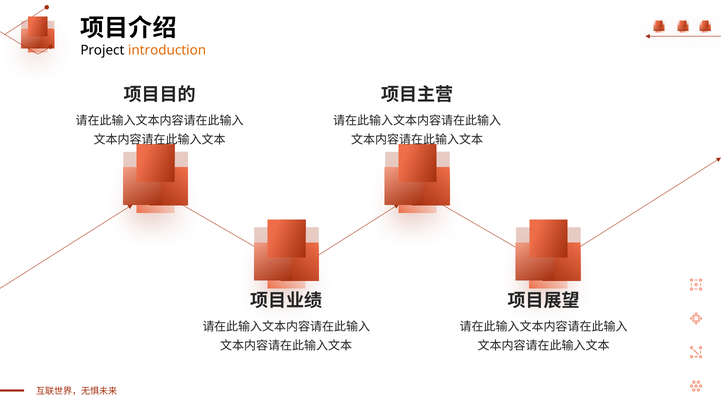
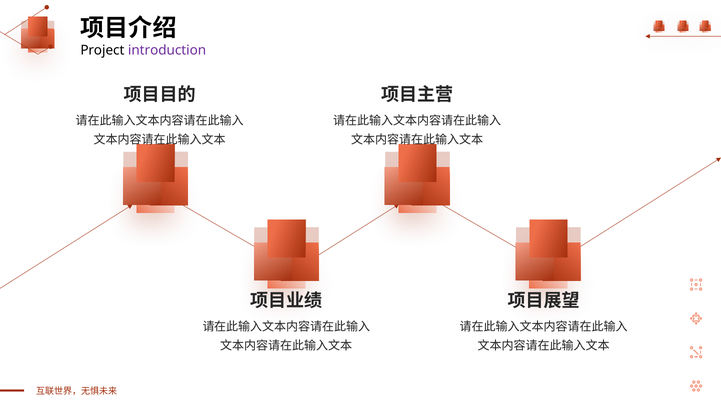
introduction colour: orange -> purple
